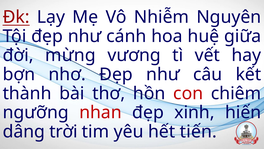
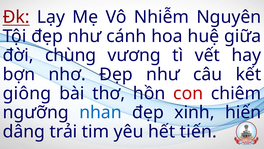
mừng: mừng -> chùng
thành: thành -> giông
nhan colour: red -> blue
trời: trời -> trải
